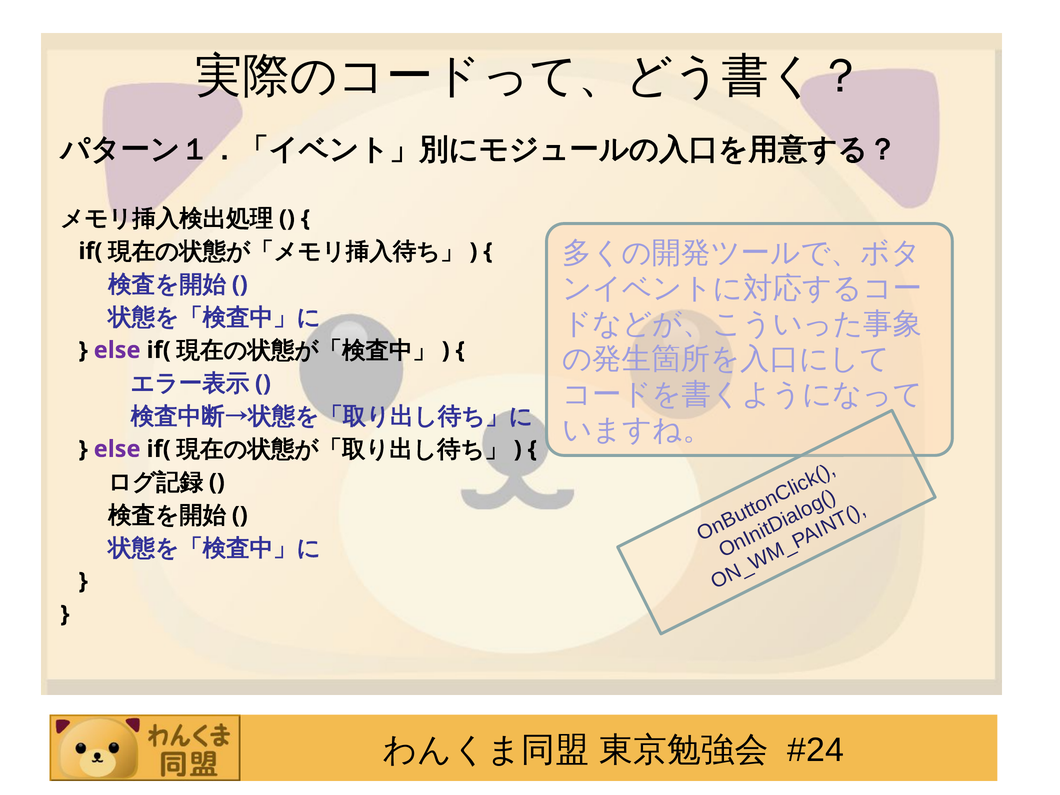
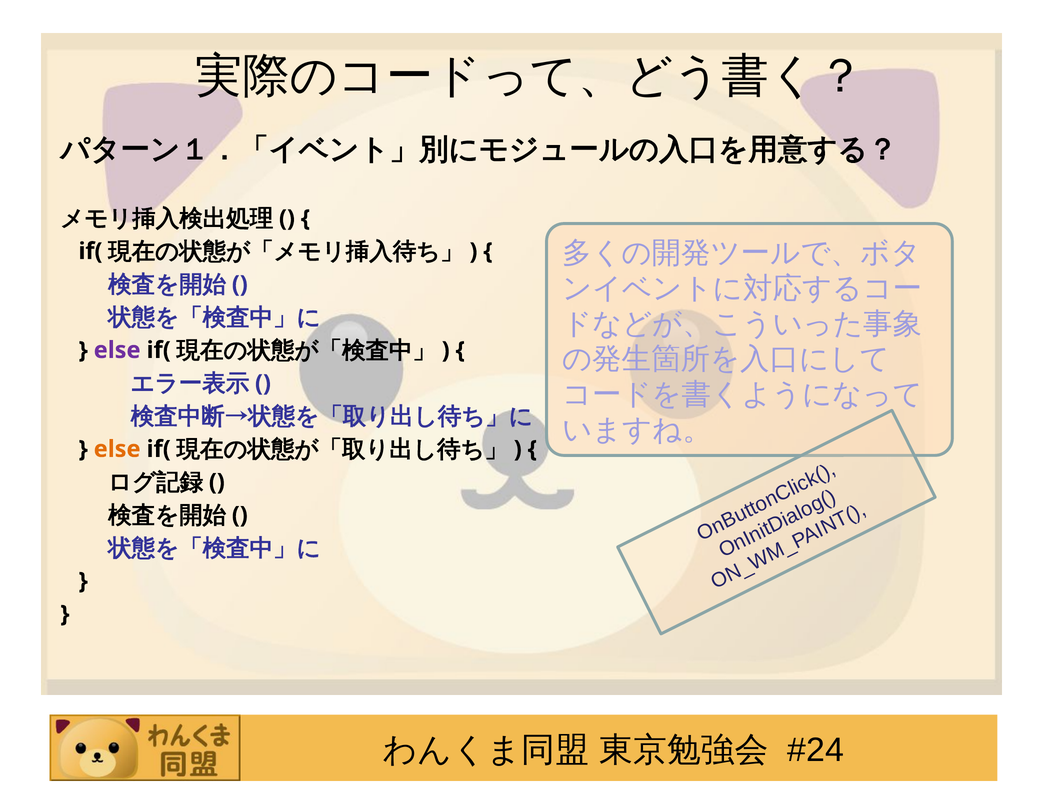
else at (117, 449) colour: purple -> orange
